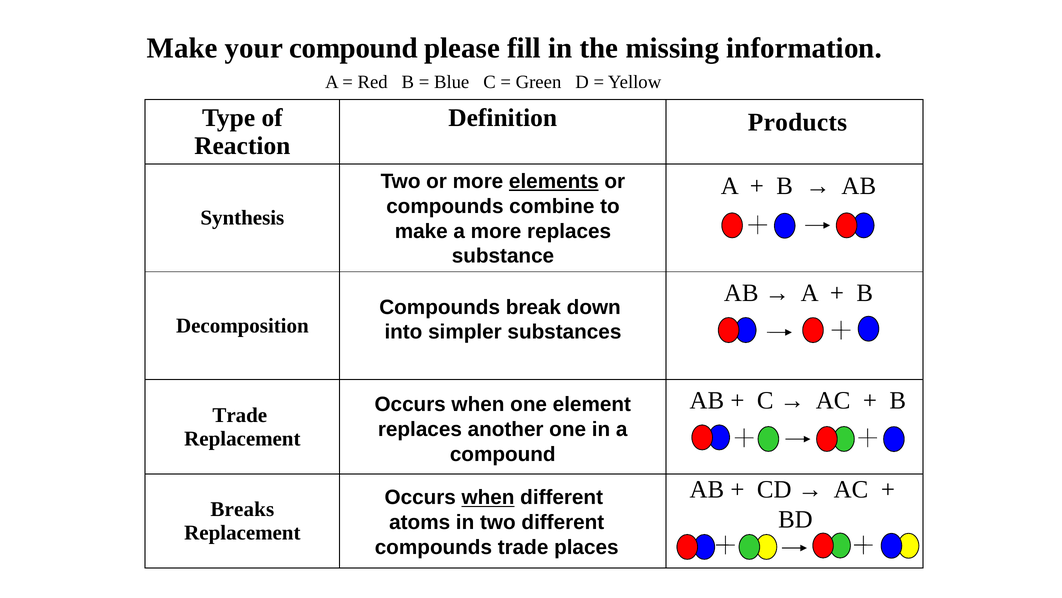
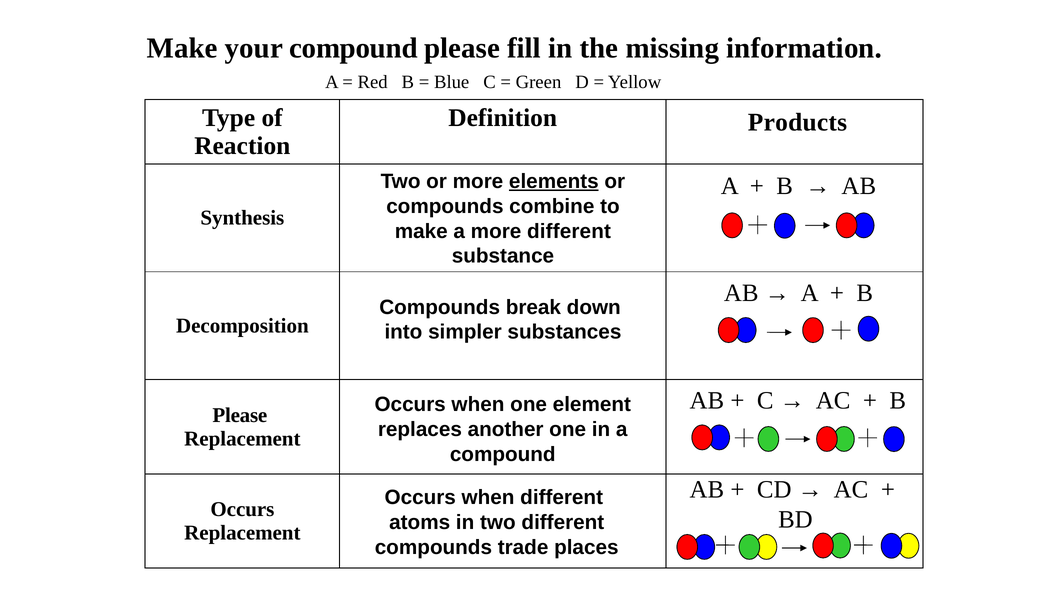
more replaces: replaces -> different
Trade at (240, 415): Trade -> Please
when at (488, 497) underline: present -> none
Breaks at (242, 509): Breaks -> Occurs
